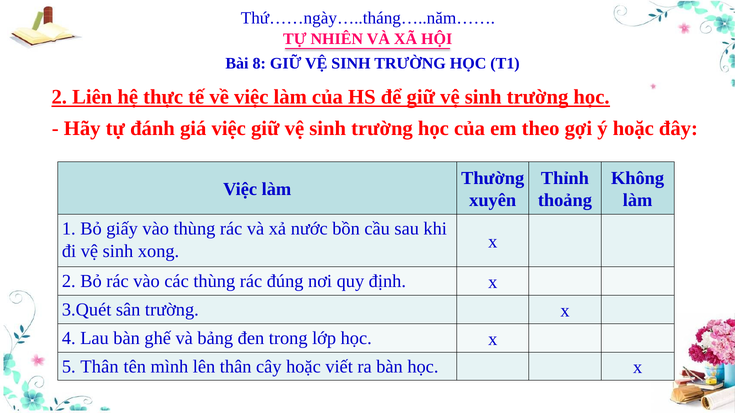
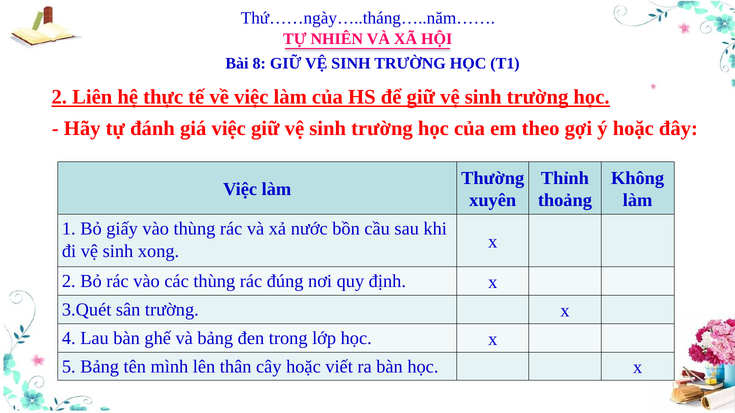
5 Thân: Thân -> Bảng
